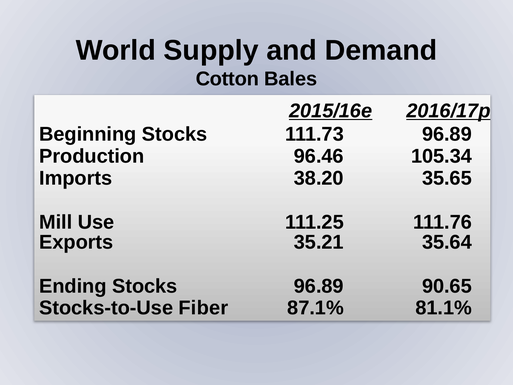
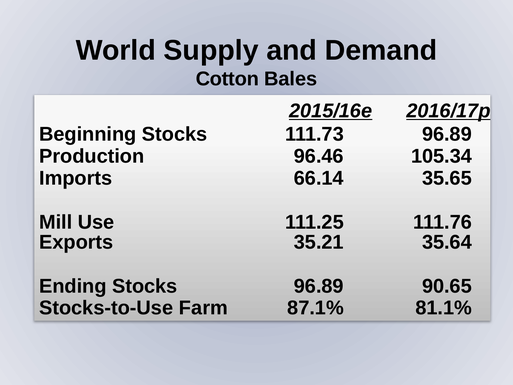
38.20: 38.20 -> 66.14
Fiber: Fiber -> Farm
